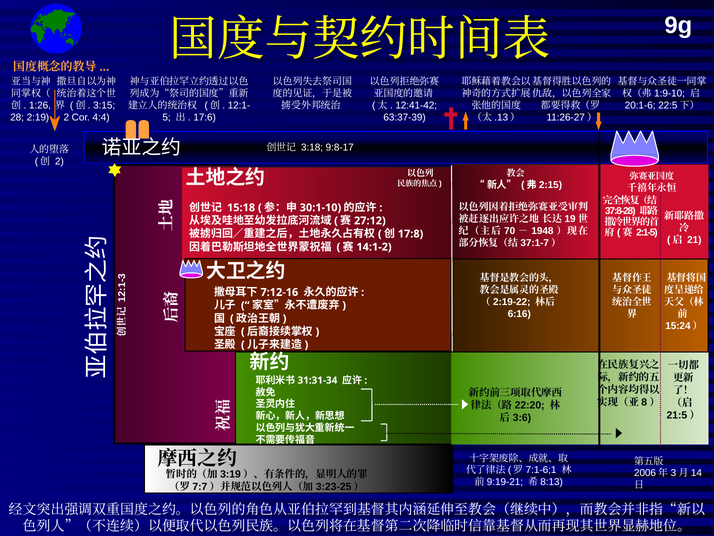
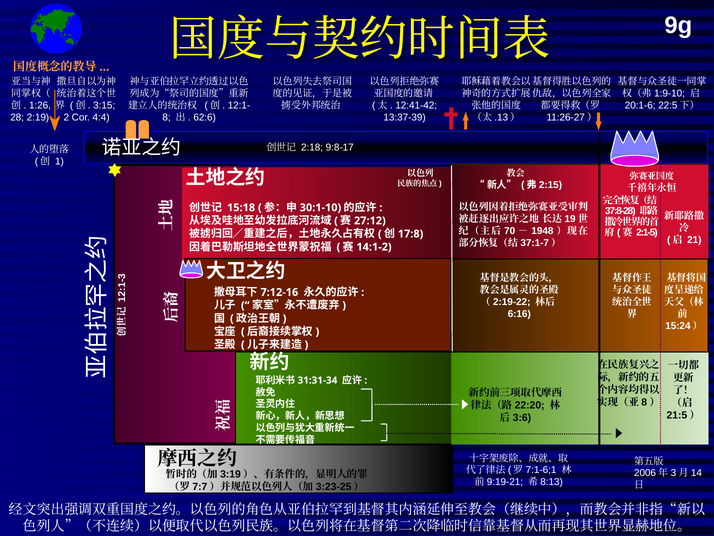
5: 5 -> 8
17:6: 17:6 -> 62:6
63:37-39: 63:37-39 -> 13:37-39
3:18: 3:18 -> 2:18
2 at (59, 161): 2 -> 1
